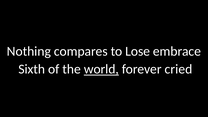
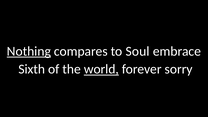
Nothing underline: none -> present
Lose: Lose -> Soul
cried: cried -> sorry
